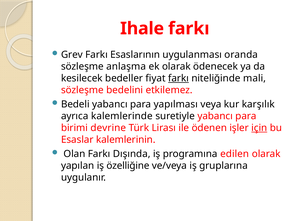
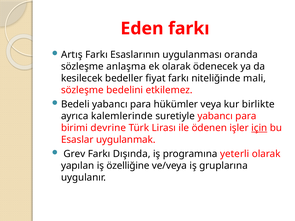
Ihale: Ihale -> Eden
Grev: Grev -> Artış
farkı at (178, 78) underline: present -> none
yapılması: yapılması -> hükümler
karşılık: karşılık -> birlikte
kalemlerinin: kalemlerinin -> uygulanmak
Olan: Olan -> Grev
edilen: edilen -> yeterli
